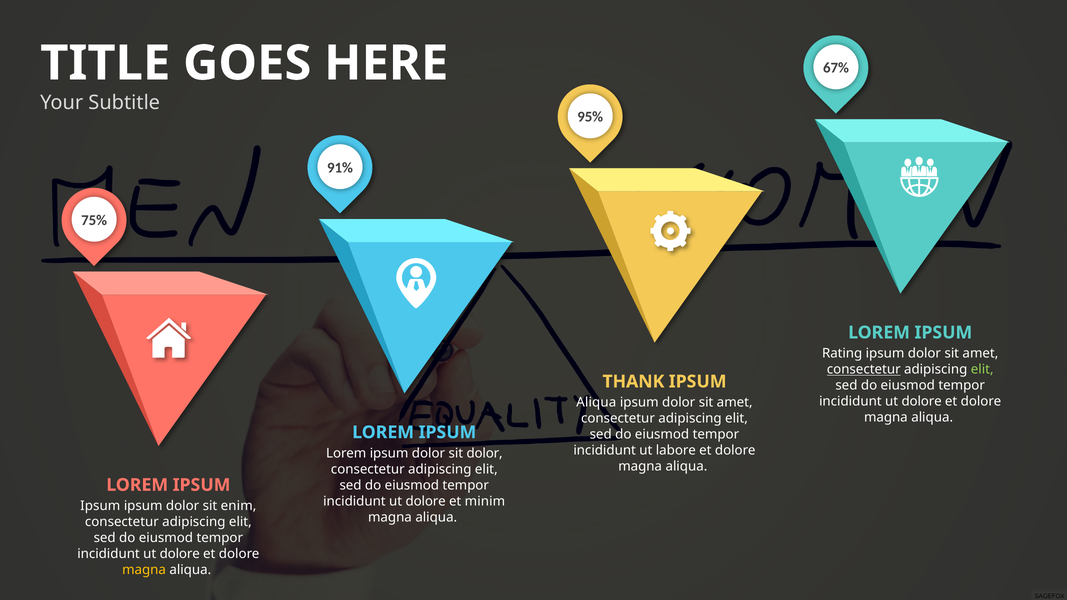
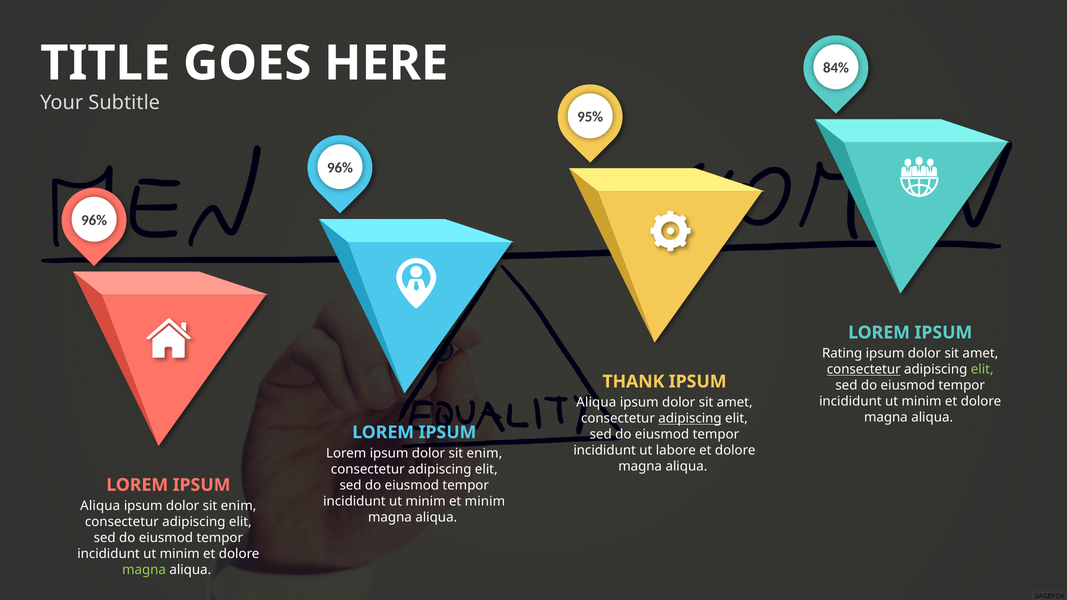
67%: 67% -> 84%
91% at (340, 168): 91% -> 96%
75% at (94, 220): 75% -> 96%
dolore at (922, 402): dolore -> minim
adipiscing at (690, 419) underline: none -> present
dolor at (485, 454): dolor -> enim
dolore at (426, 502): dolore -> minim
Ipsum at (100, 506): Ipsum -> Aliqua
dolore at (180, 554): dolore -> minim
magna at (144, 570) colour: yellow -> light green
